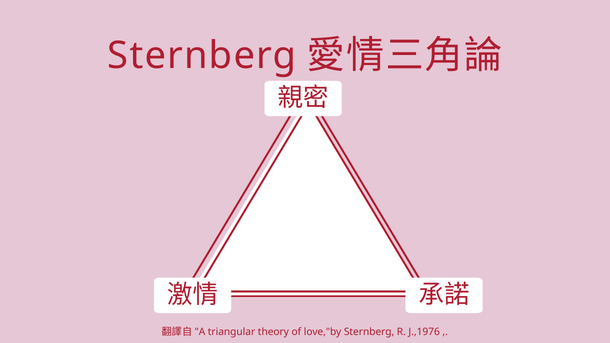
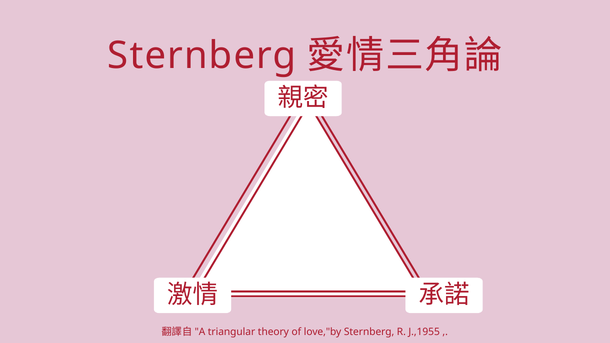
J.,1976: J.,1976 -> J.,1955
